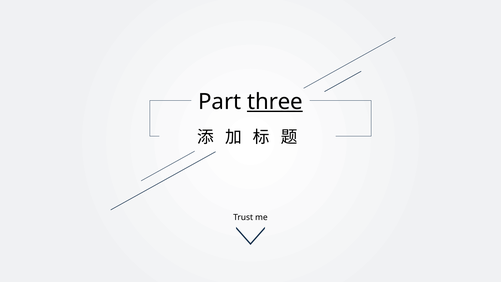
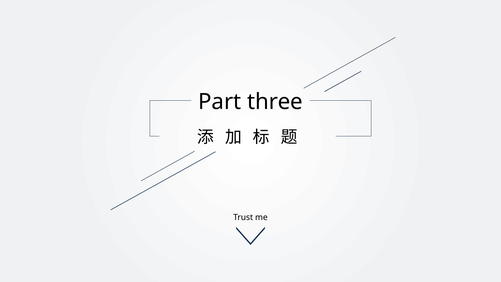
three underline: present -> none
